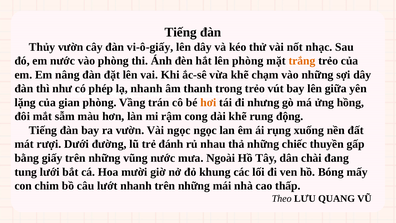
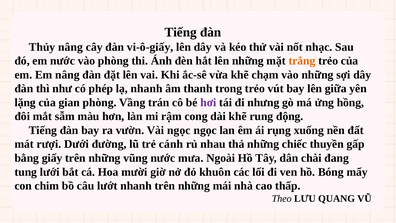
Thủy vườn: vườn -> nâng
lên phòng: phòng -> những
hơi colour: orange -> purple
đánh: đánh -> cánh
khung: khung -> khuôn
